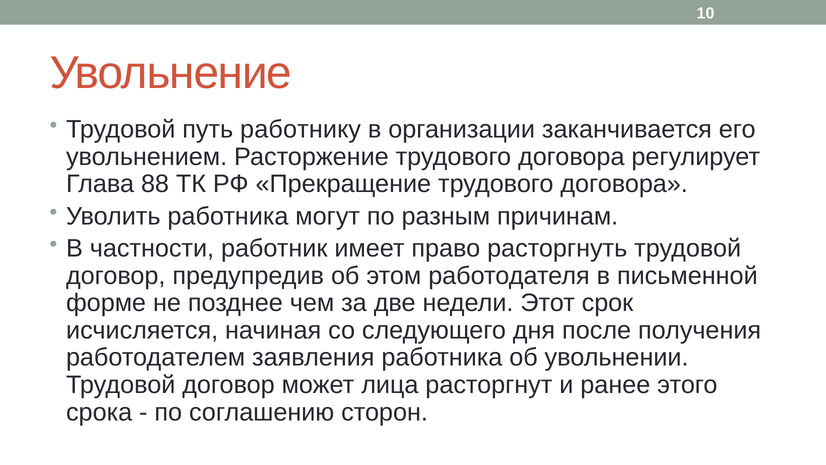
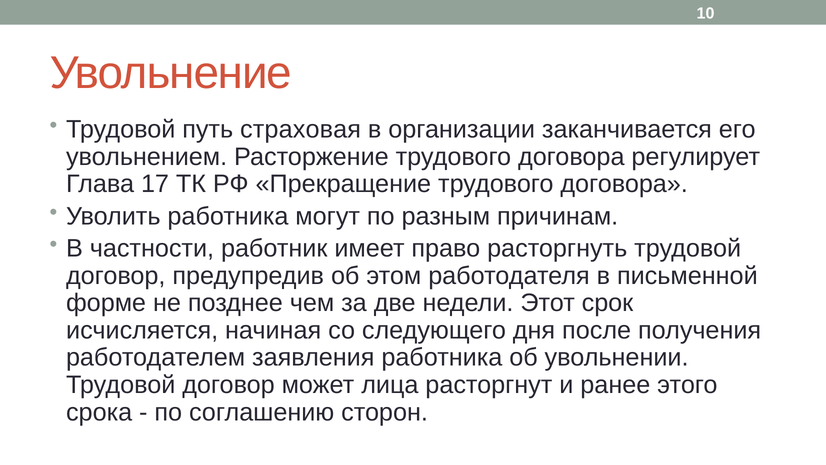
работнику: работнику -> страховая
88: 88 -> 17
